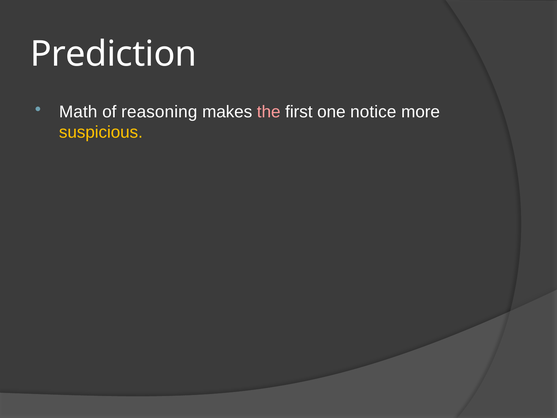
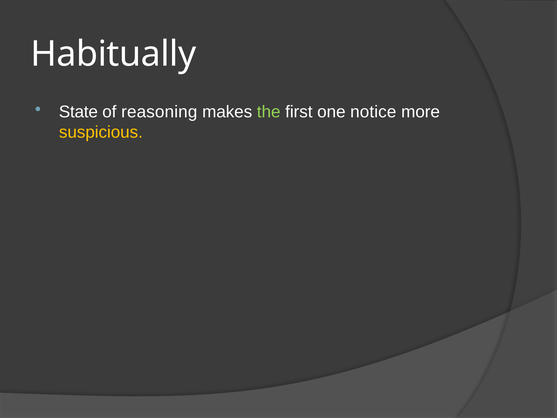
Prediction: Prediction -> Habitually
Math: Math -> State
the colour: pink -> light green
